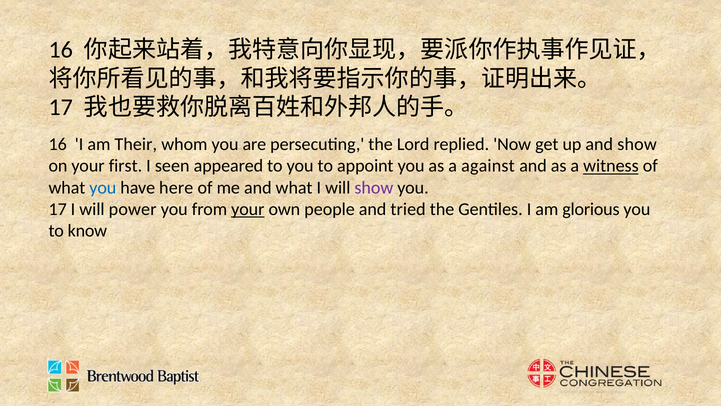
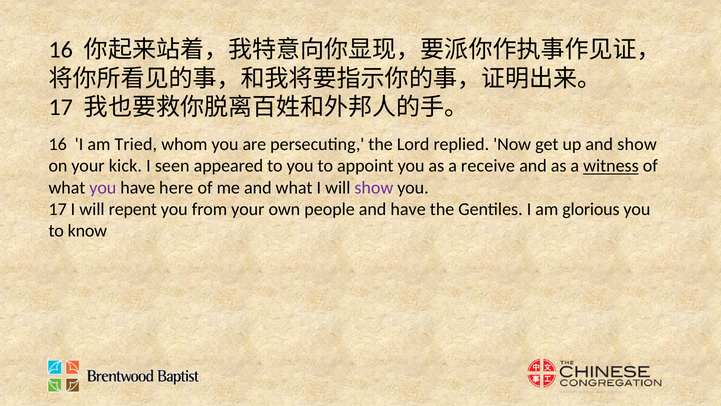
Their: Their -> Tried
first: first -> kick
against: against -> receive
you at (103, 188) colour: blue -> purple
power: power -> repent
your at (248, 209) underline: present -> none
and tried: tried -> have
